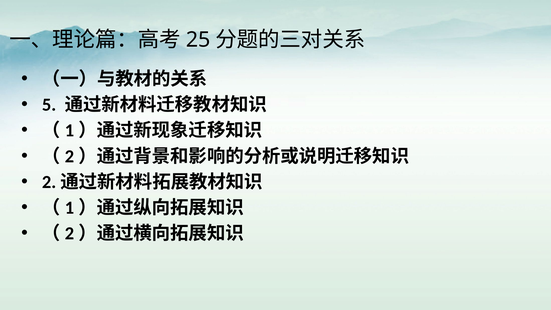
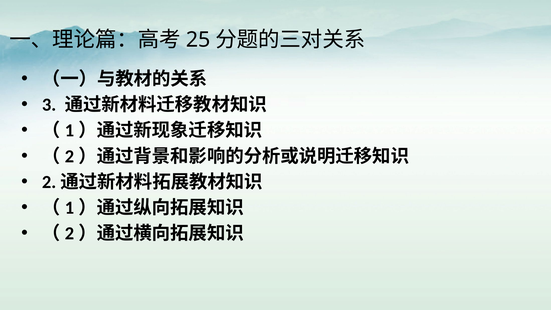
5: 5 -> 3
